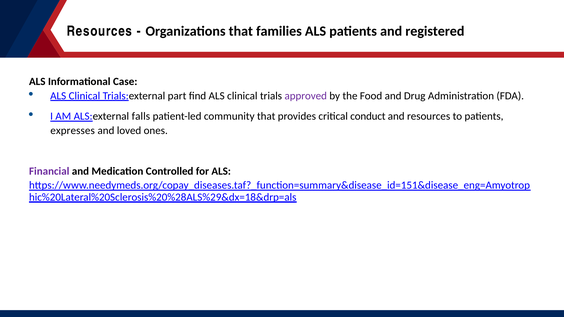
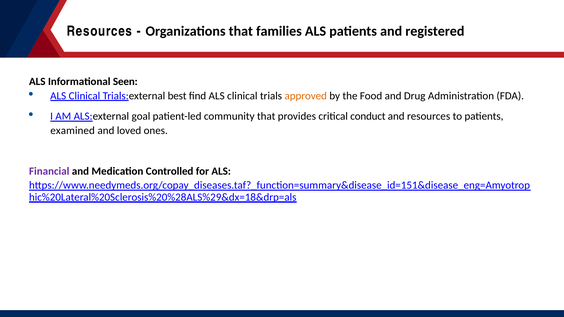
Case: Case -> Seen
part: part -> best
approved colour: purple -> orange
falls: falls -> goal
expresses: expresses -> examined
